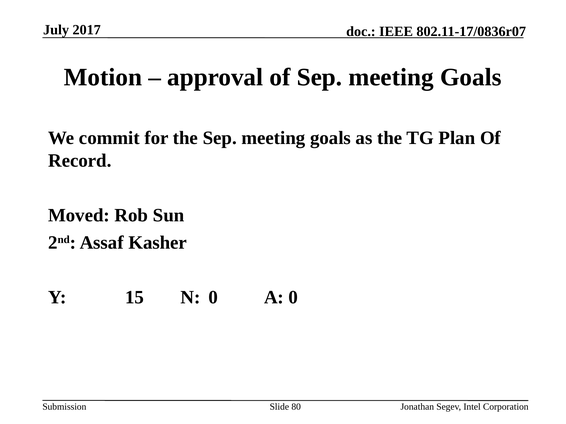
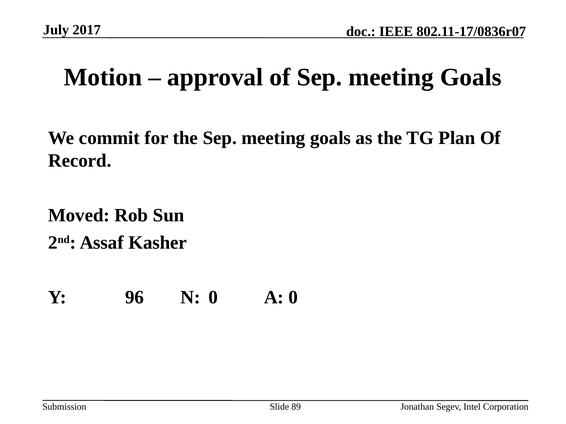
15: 15 -> 96
80: 80 -> 89
